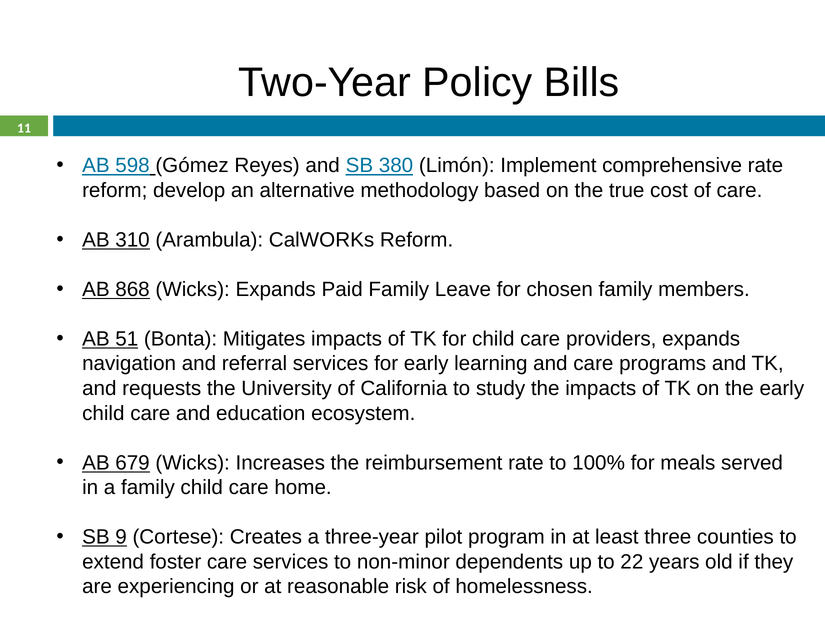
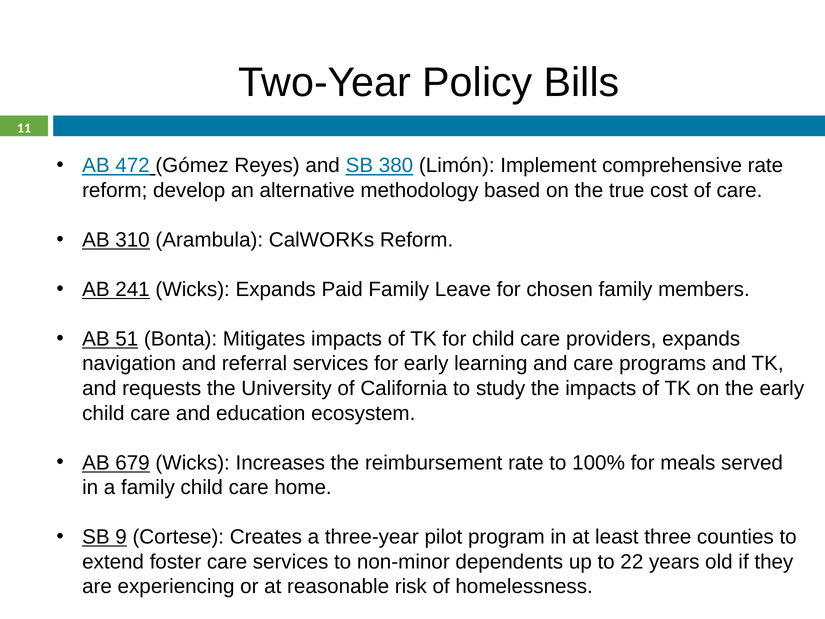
598: 598 -> 472
868: 868 -> 241
